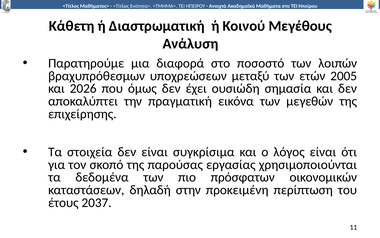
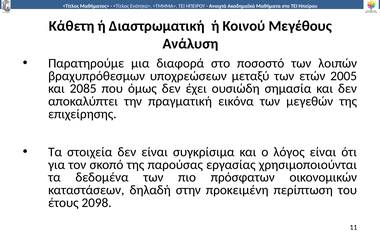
2026: 2026 -> 2085
2037: 2037 -> 2098
